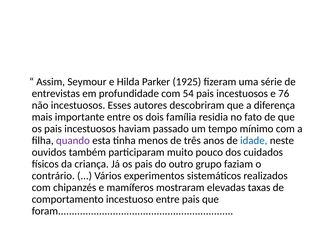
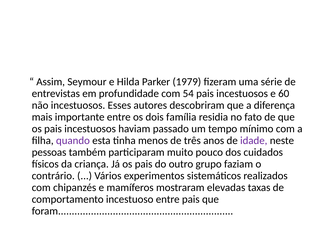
1925: 1925 -> 1979
76: 76 -> 60
idade colour: blue -> purple
ouvidos: ouvidos -> pessoas
